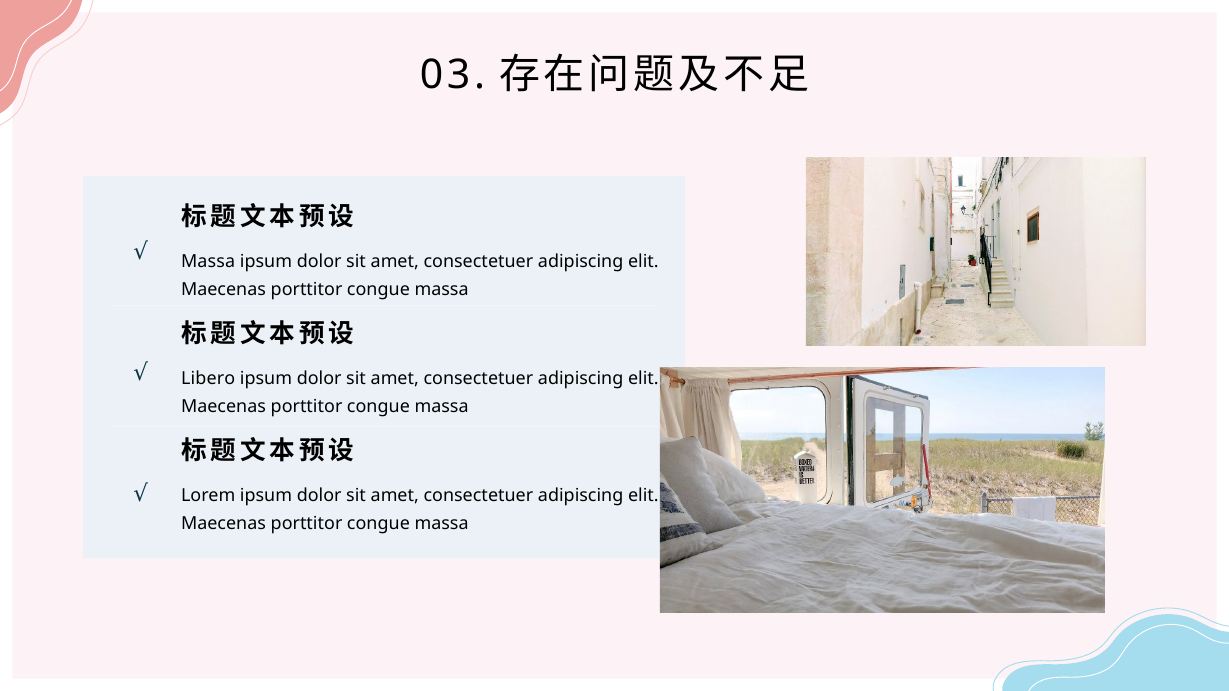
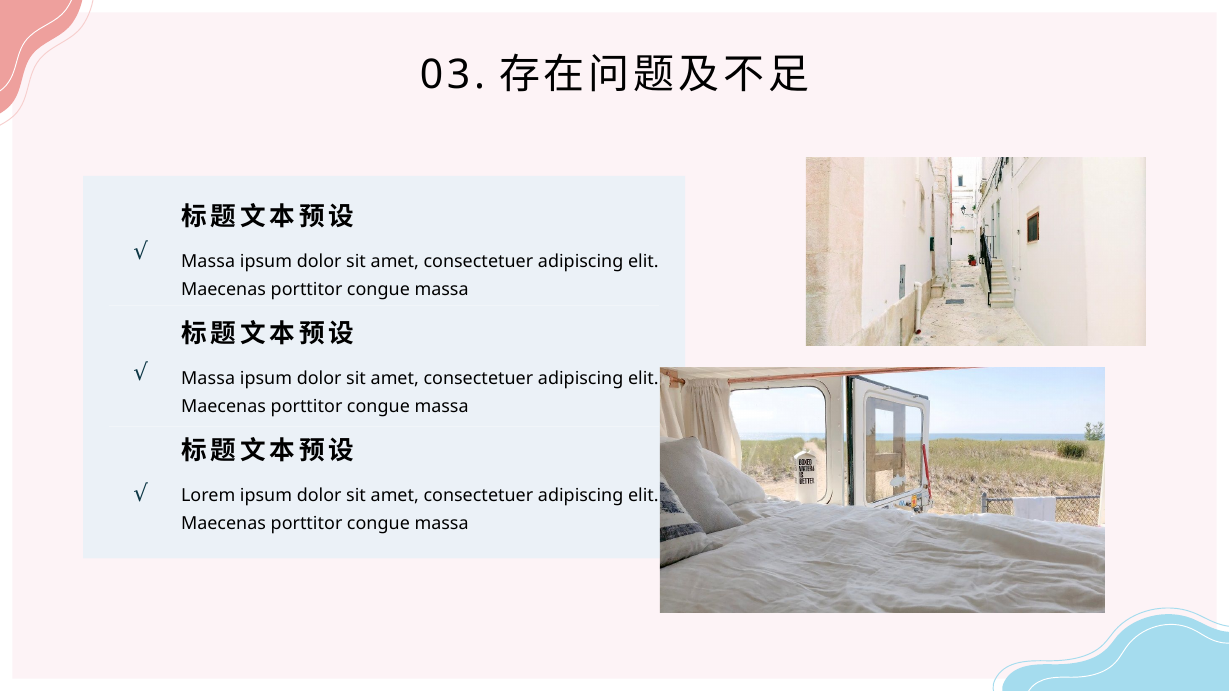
Libero at (208, 378): Libero -> Massa
